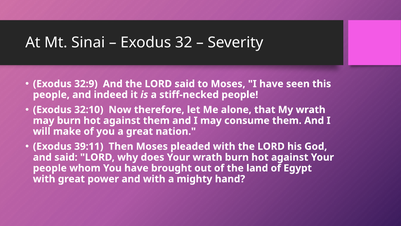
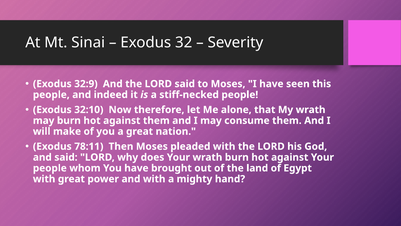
39:11: 39:11 -> 78:11
